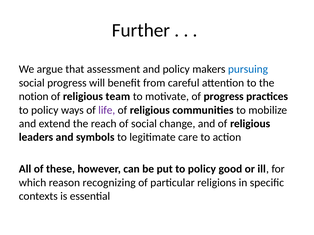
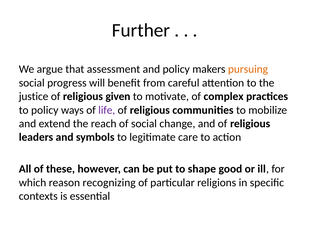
pursuing colour: blue -> orange
notion: notion -> justice
team: team -> given
of progress: progress -> complex
put to policy: policy -> shape
